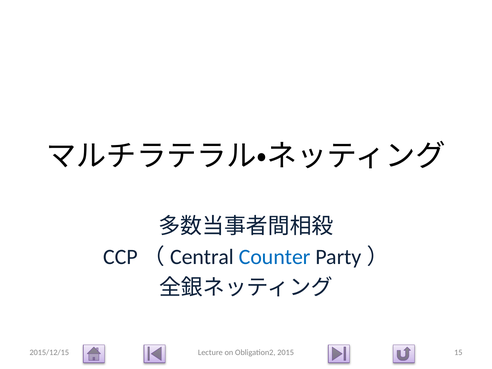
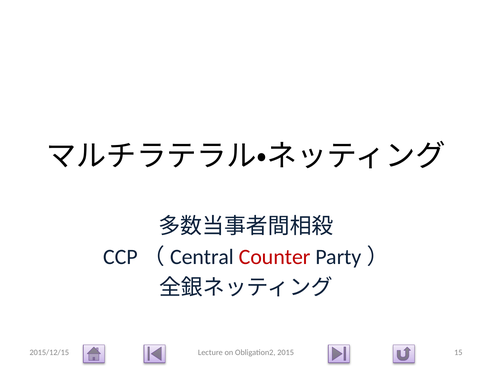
Counter colour: blue -> red
